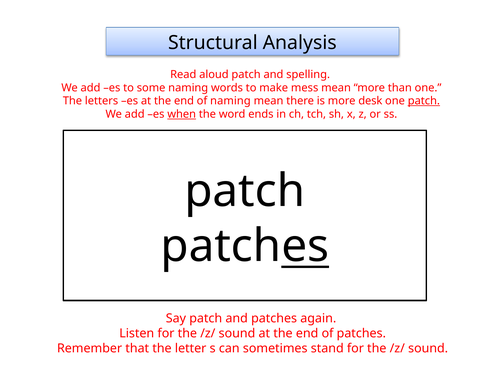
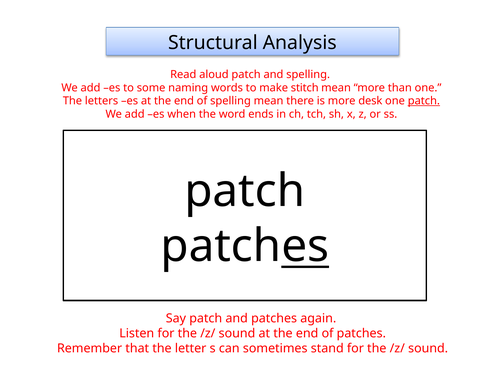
mess: mess -> stitch
of naming: naming -> spelling
when underline: present -> none
